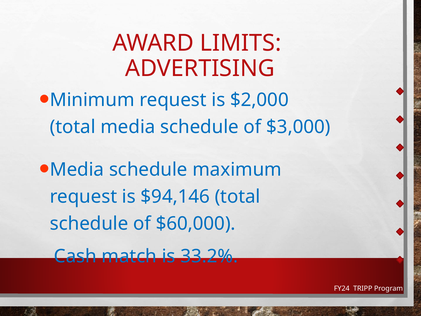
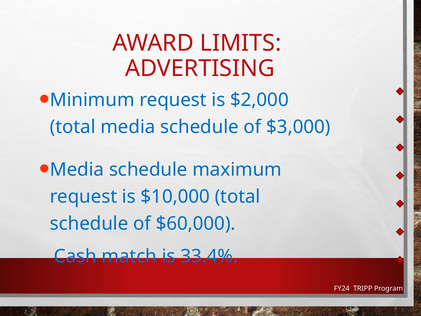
$94,146: $94,146 -> $10,000
33.2%: 33.2% -> 33.4%
